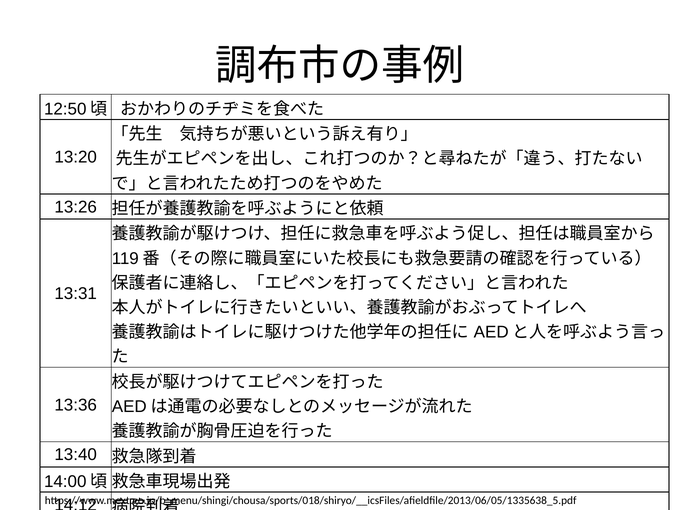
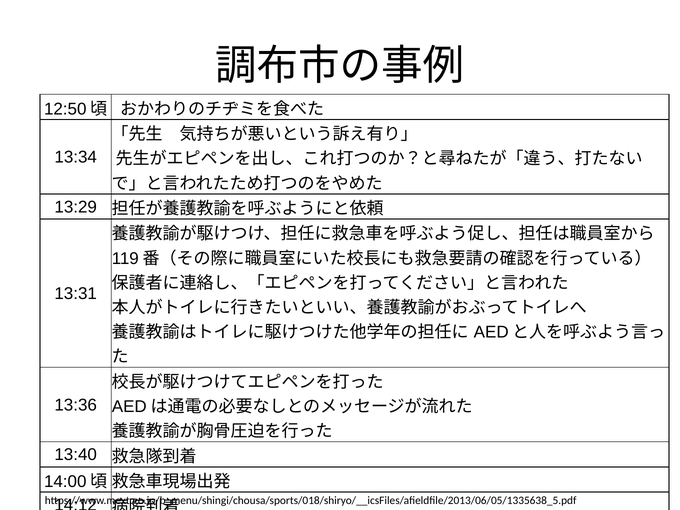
13:20: 13:20 -> 13:34
13:26: 13:26 -> 13:29
